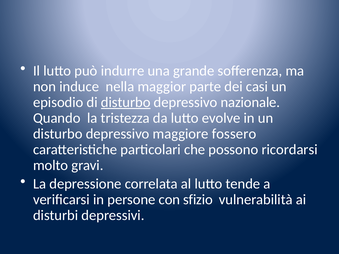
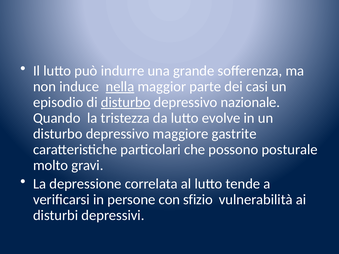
nella underline: none -> present
fossero: fossero -> gastrite
ricordarsi: ricordarsi -> posturale
